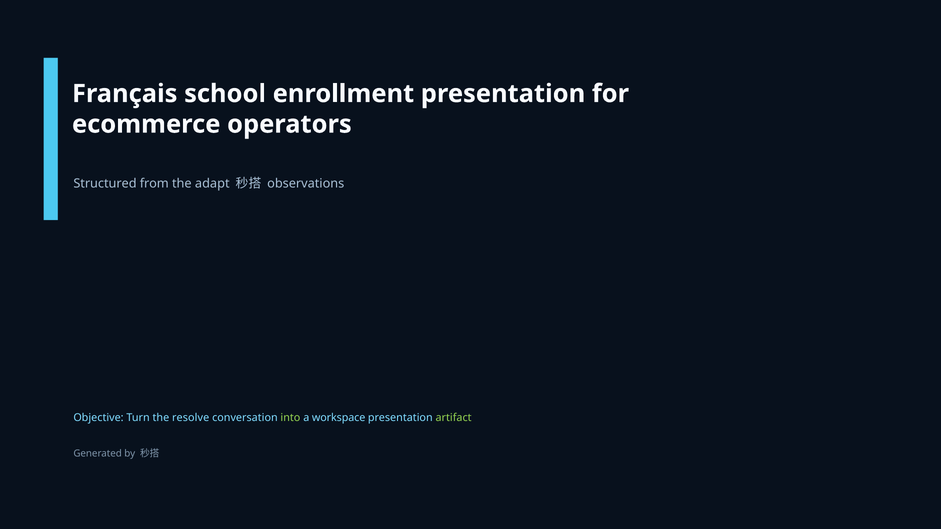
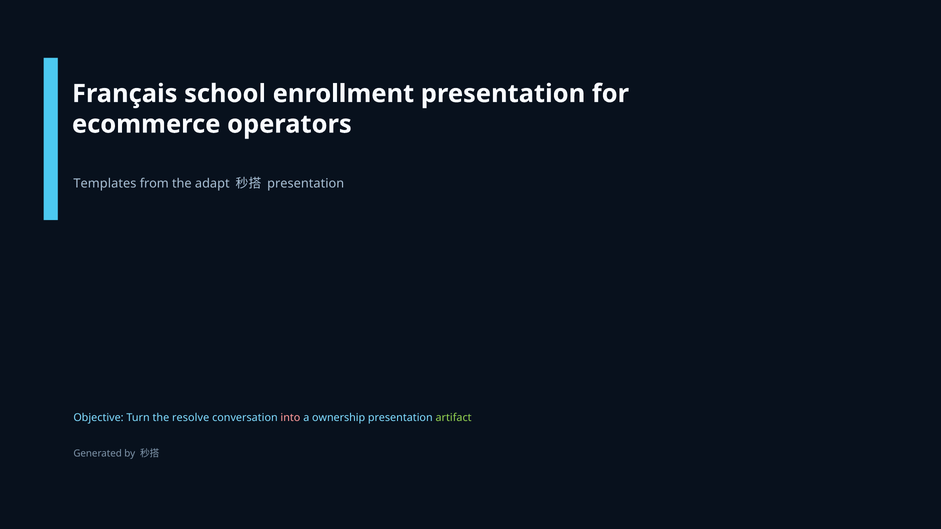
Structured: Structured -> Templates
observations at (306, 184): observations -> presentation
into colour: light green -> pink
workspace: workspace -> ownership
